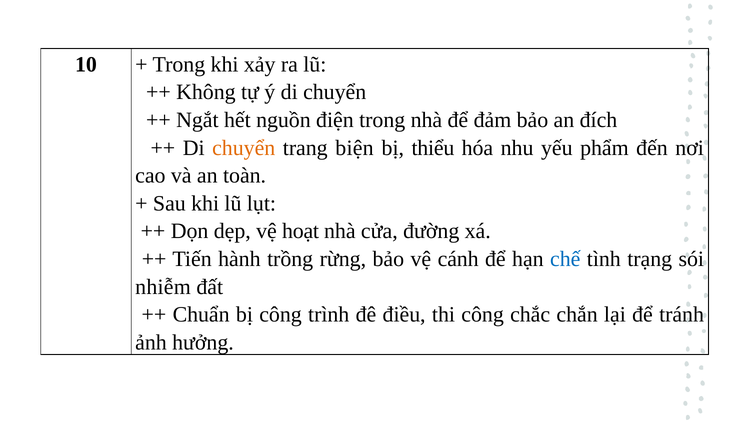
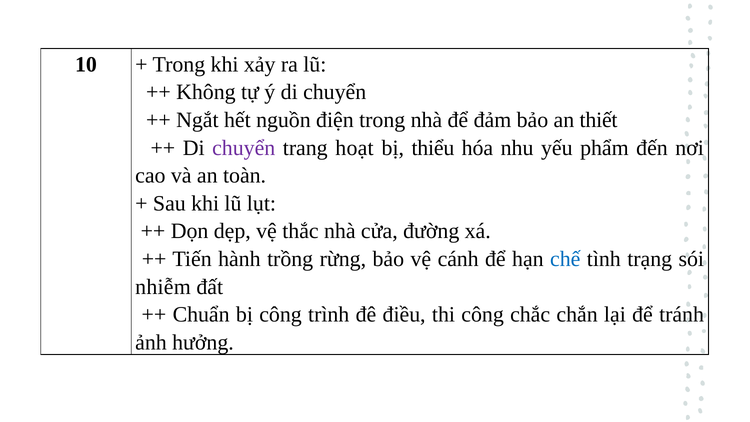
đích: đích -> thiết
chuyển at (244, 148) colour: orange -> purple
biện: biện -> hoạt
hoạt: hoạt -> thắc
